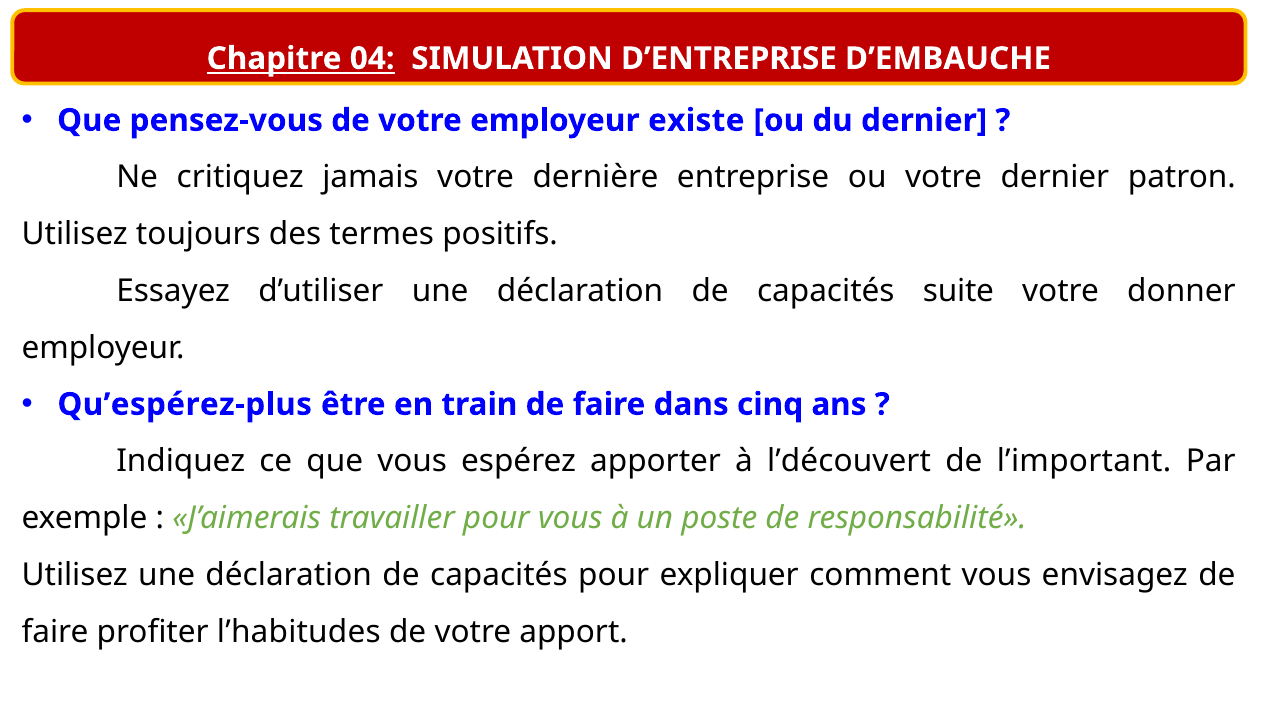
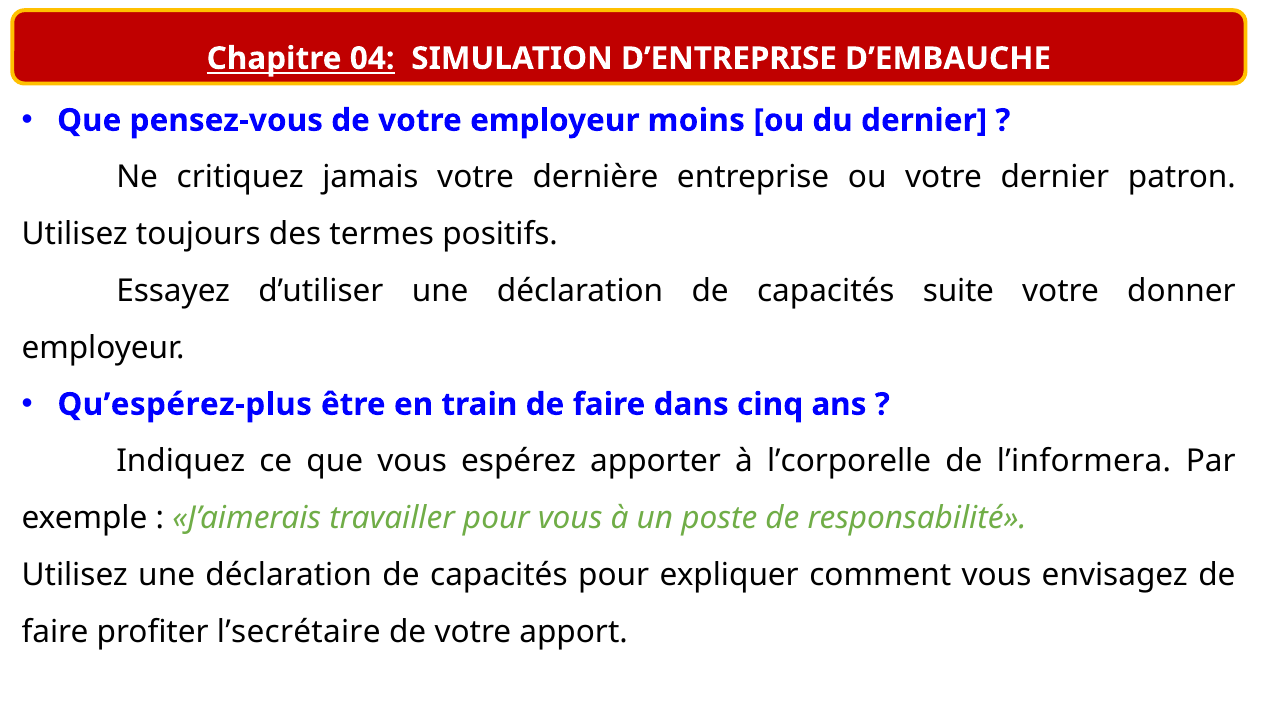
existe: existe -> moins
l’découvert: l’découvert -> l’corporelle
l’important: l’important -> l’informera
l’habitudes: l’habitudes -> l’secrétaire
